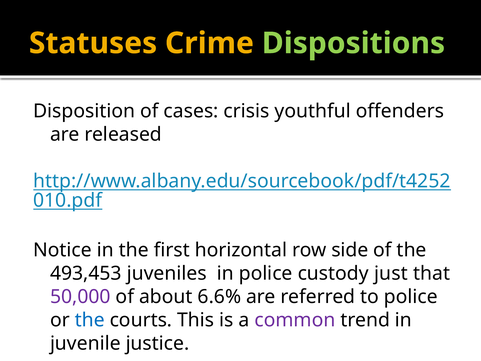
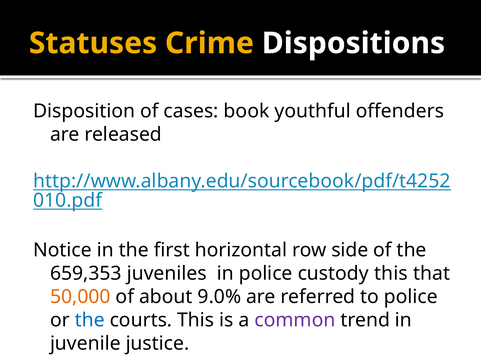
Dispositions colour: light green -> white
crisis: crisis -> book
493,453: 493,453 -> 659,353
custody just: just -> this
50,000 colour: purple -> orange
6.6%: 6.6% -> 9.0%
